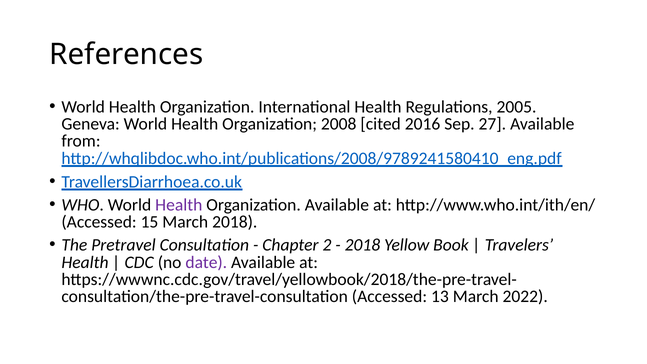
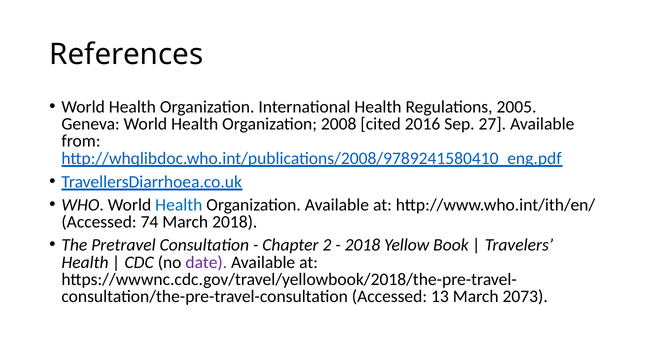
Health at (179, 205) colour: purple -> blue
15: 15 -> 74
2022: 2022 -> 2073
